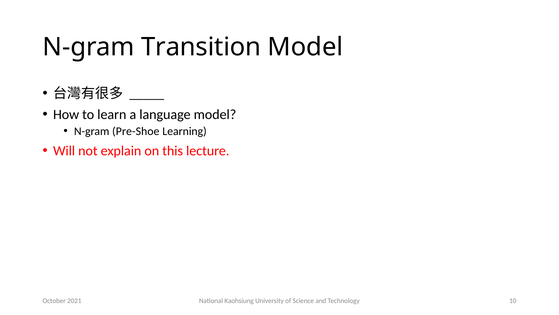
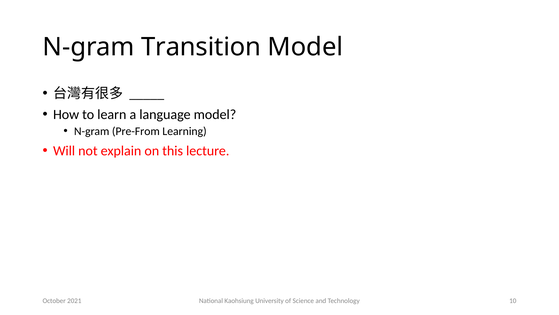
Pre-Shoe: Pre-Shoe -> Pre-From
